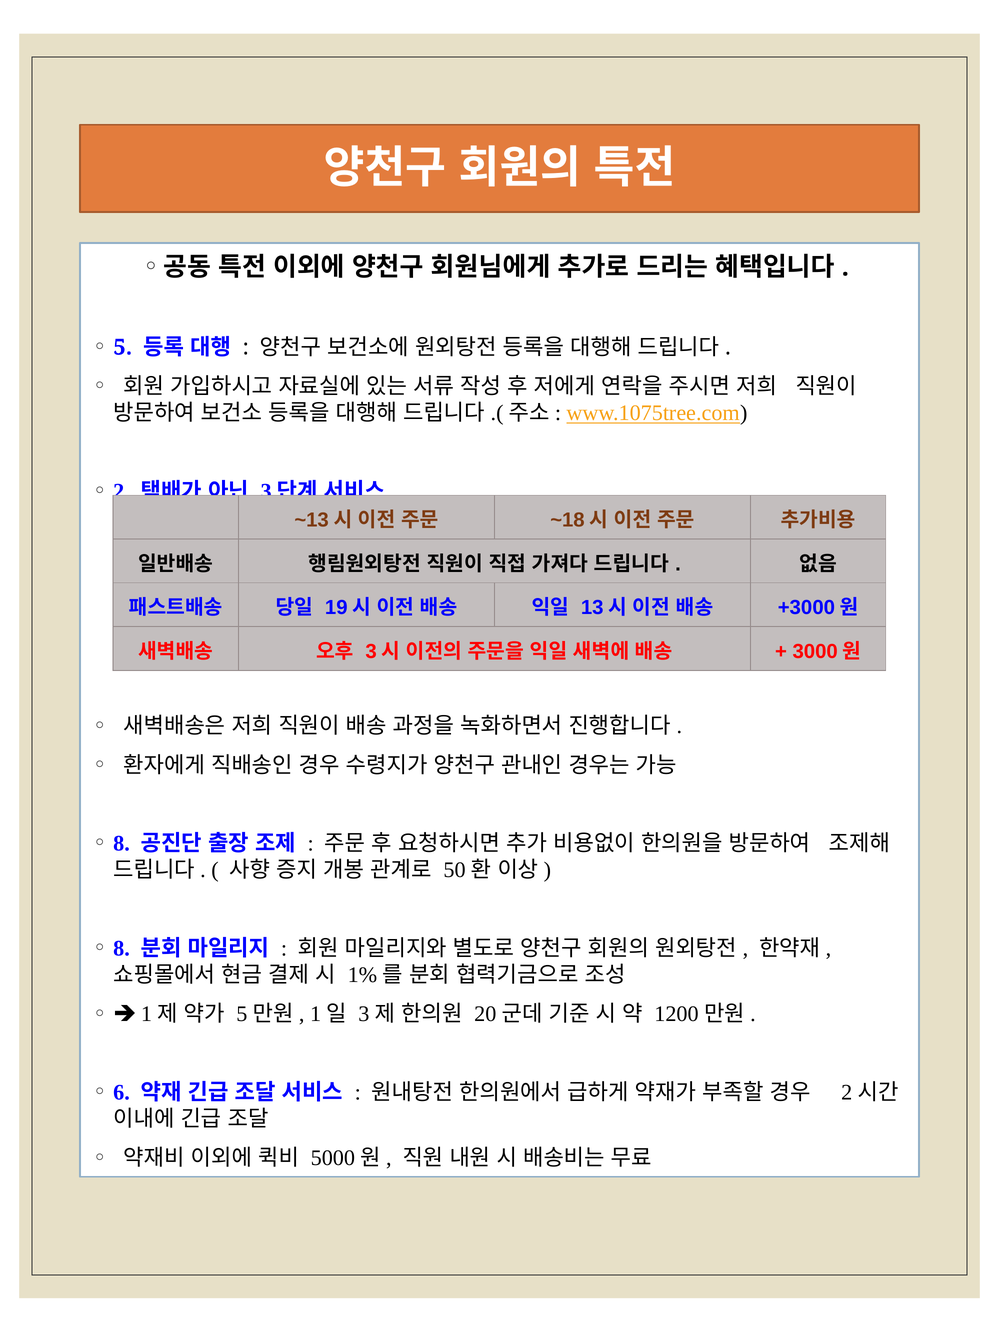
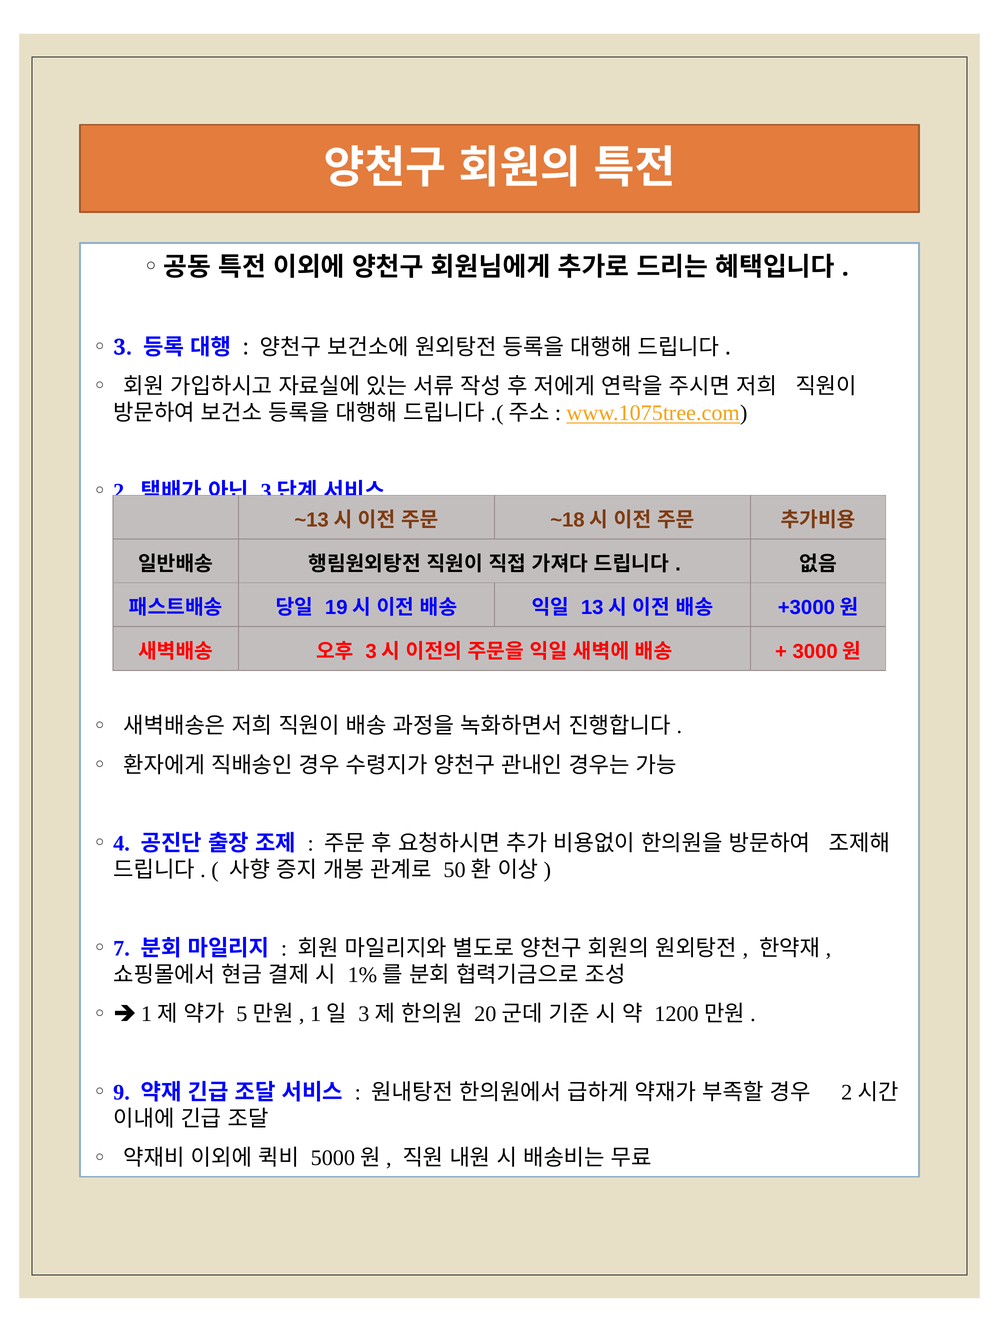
5: 5 -> 3
8 at (122, 843): 8 -> 4
8 at (122, 948): 8 -> 7
6: 6 -> 9
